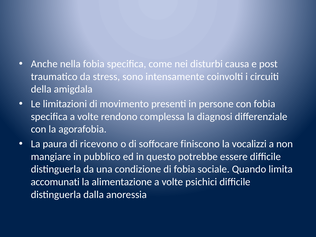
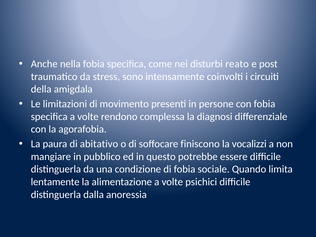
causa: causa -> reato
ricevono: ricevono -> abitativo
accomunati: accomunati -> lentamente
